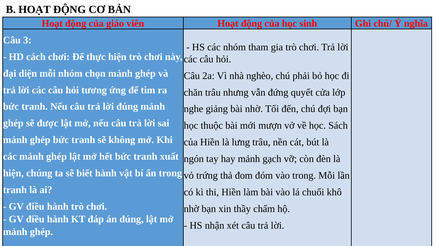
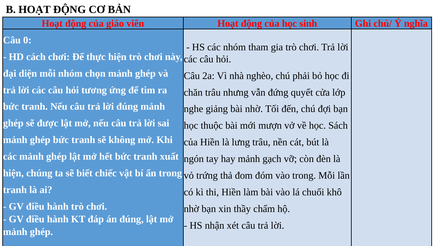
3: 3 -> 0
biết hành: hành -> chiếc
